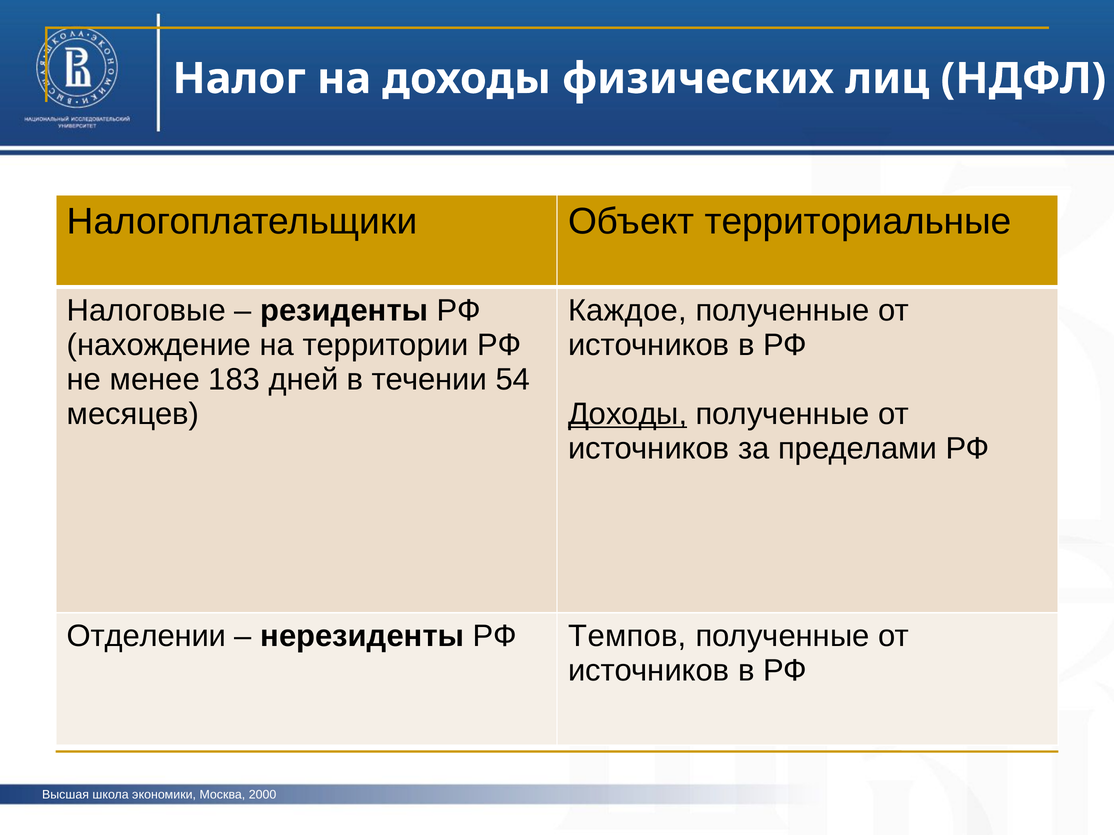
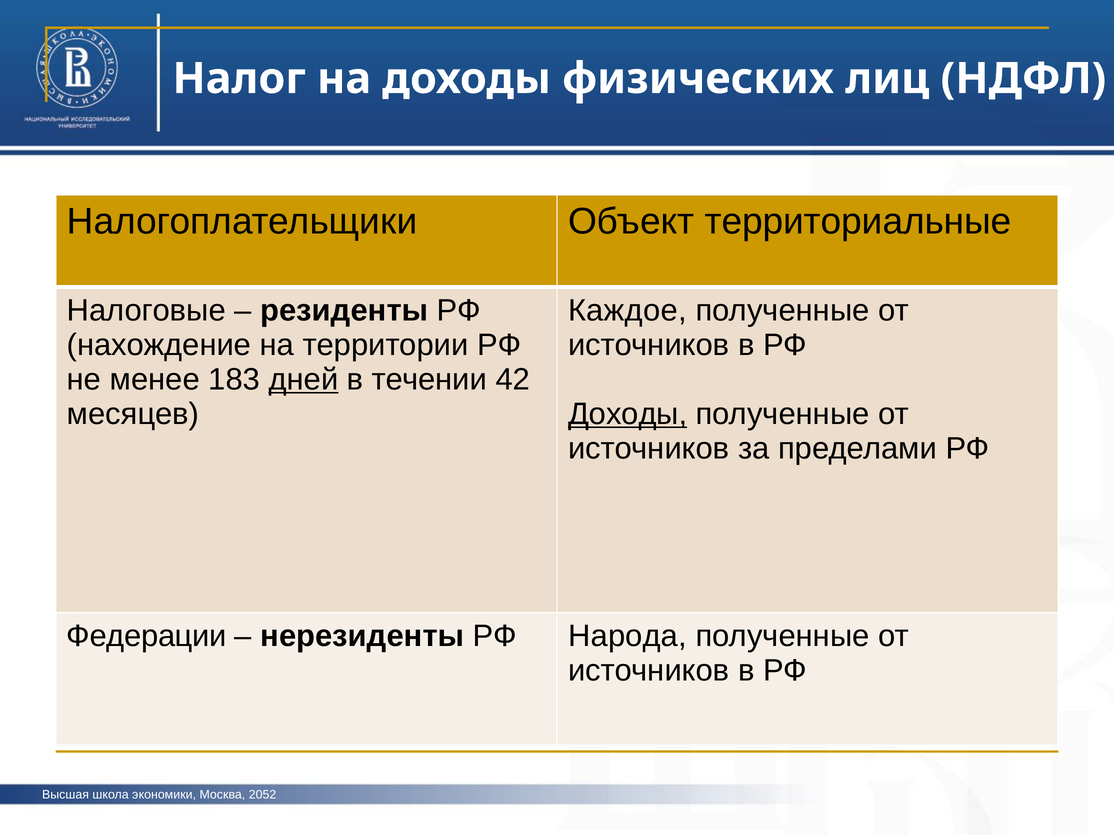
дней underline: none -> present
54: 54 -> 42
Отделении: Отделении -> Федерации
Темпов: Темпов -> Народа
2000: 2000 -> 2052
